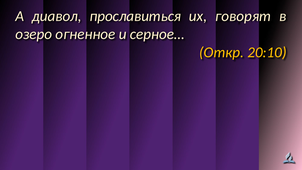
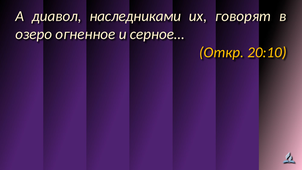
прославиться: прославиться -> наследниками
